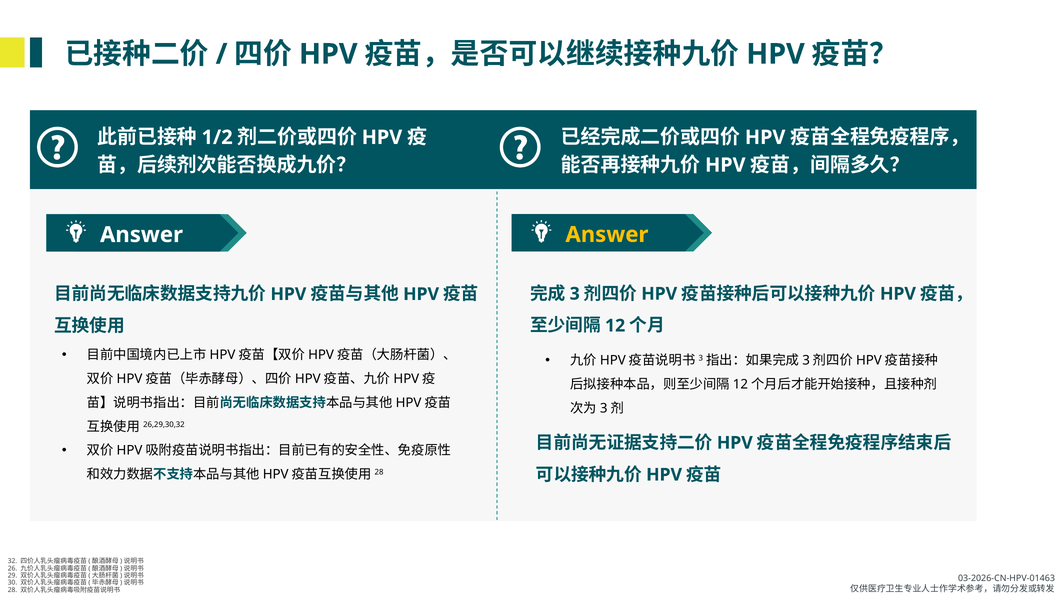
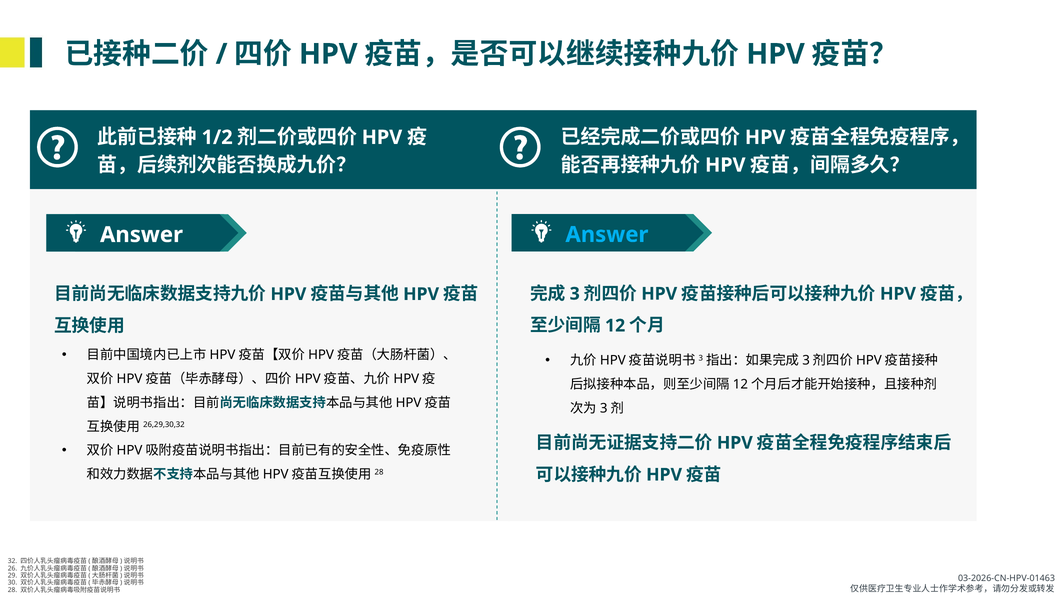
Answer at (607, 235) colour: yellow -> light blue
